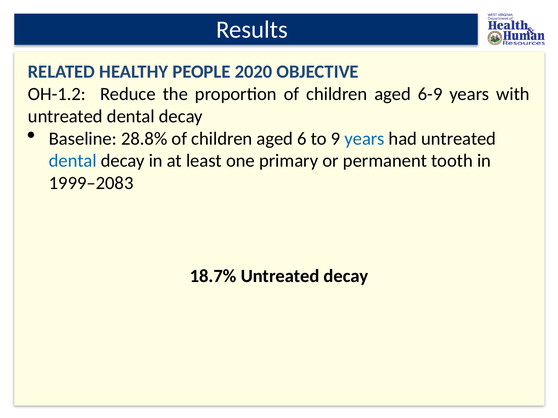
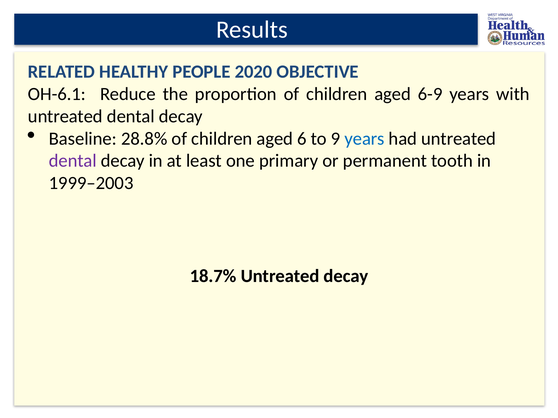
OH-1.2: OH-1.2 -> OH-6.1
dental at (73, 161) colour: blue -> purple
1999–2083: 1999–2083 -> 1999–2003
